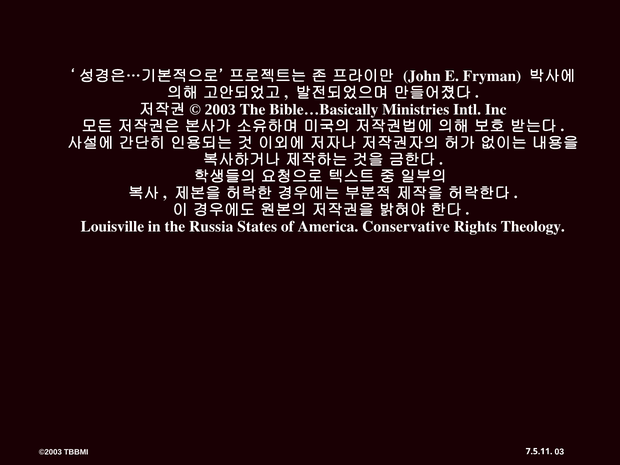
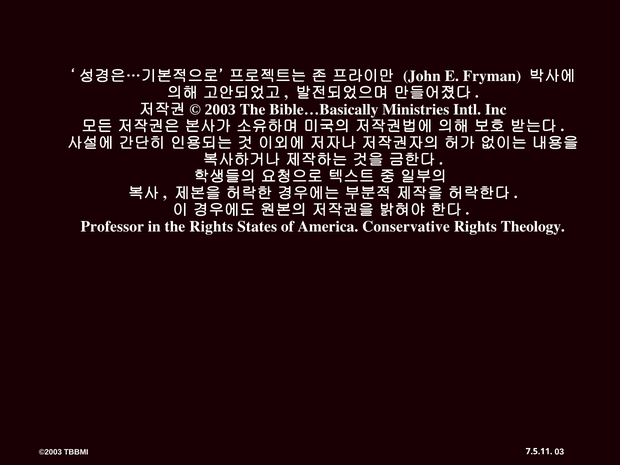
Louisville: Louisville -> Professor
the Russia: Russia -> Rights
